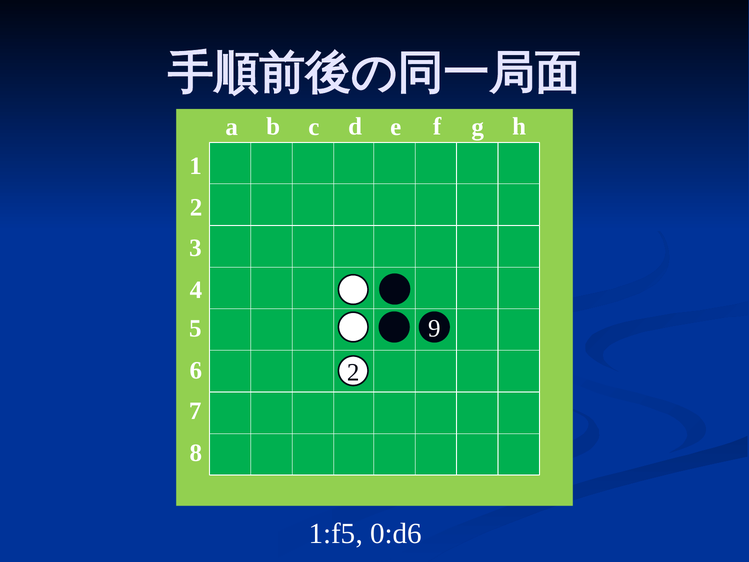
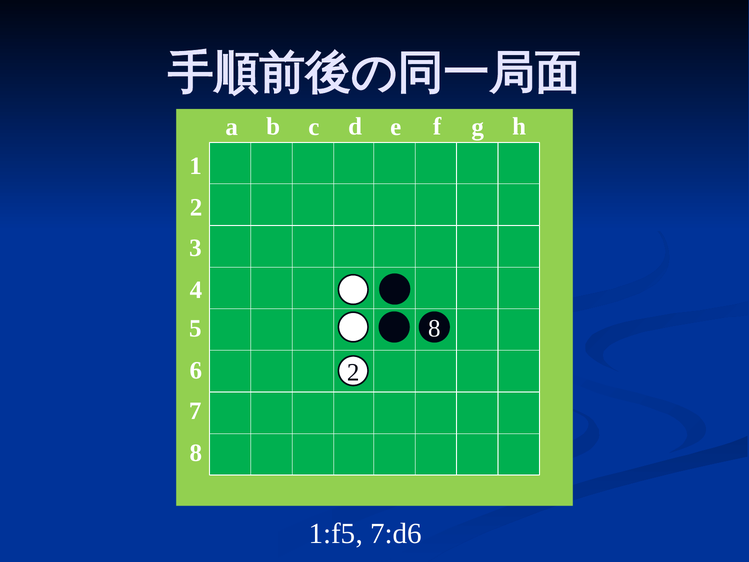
9 at (434, 329): 9 -> 8
0:d6: 0:d6 -> 7:d6
